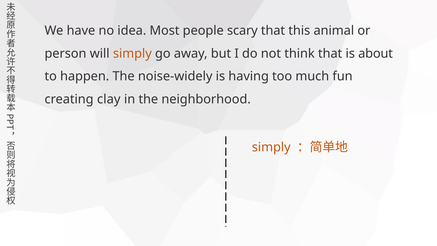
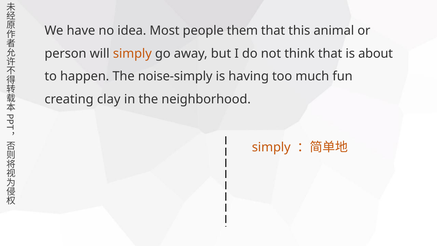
scary: scary -> them
noise-widely: noise-widely -> noise-simply
